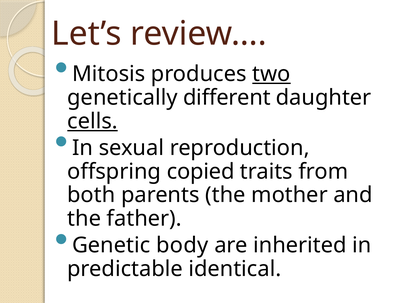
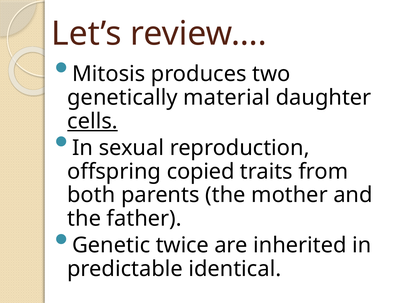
two underline: present -> none
different: different -> material
body: body -> twice
